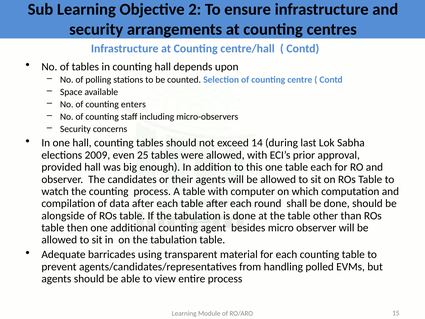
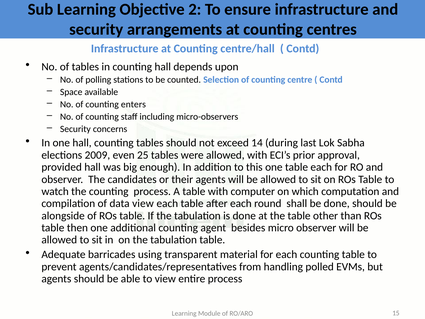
data after: after -> view
